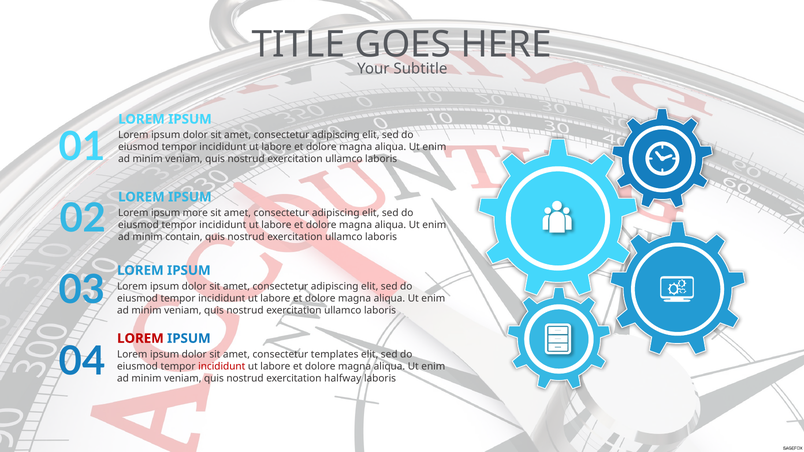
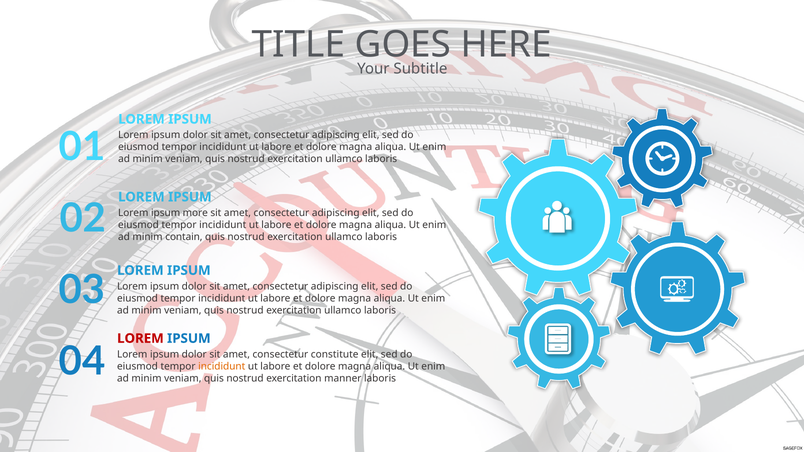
templates: templates -> constitute
incididunt at (222, 367) colour: red -> orange
halfway: halfway -> manner
